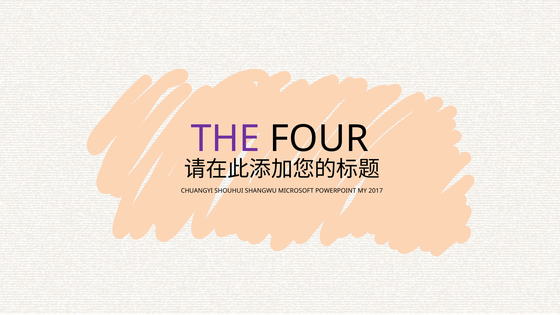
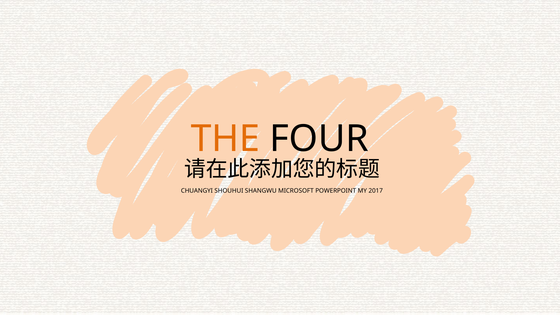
THE colour: purple -> orange
